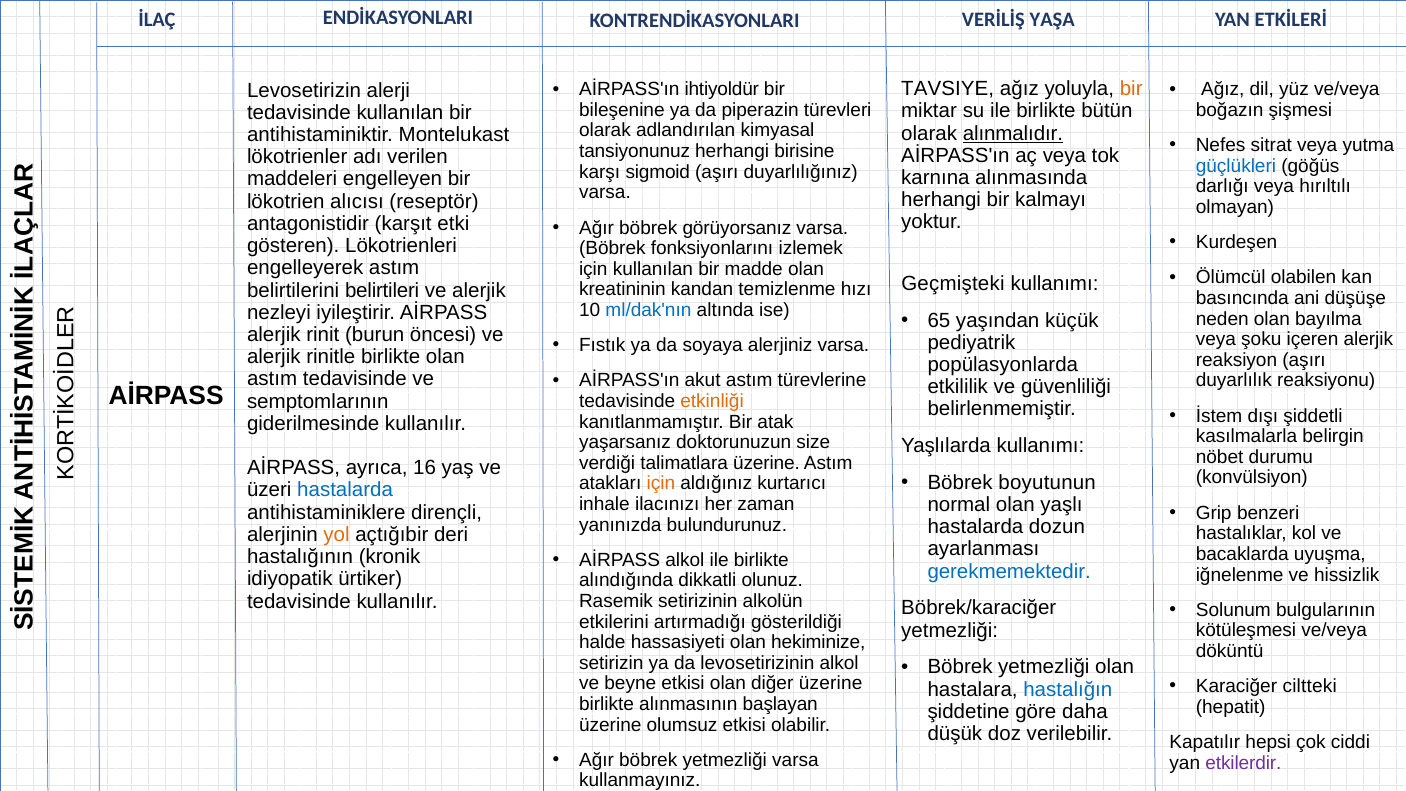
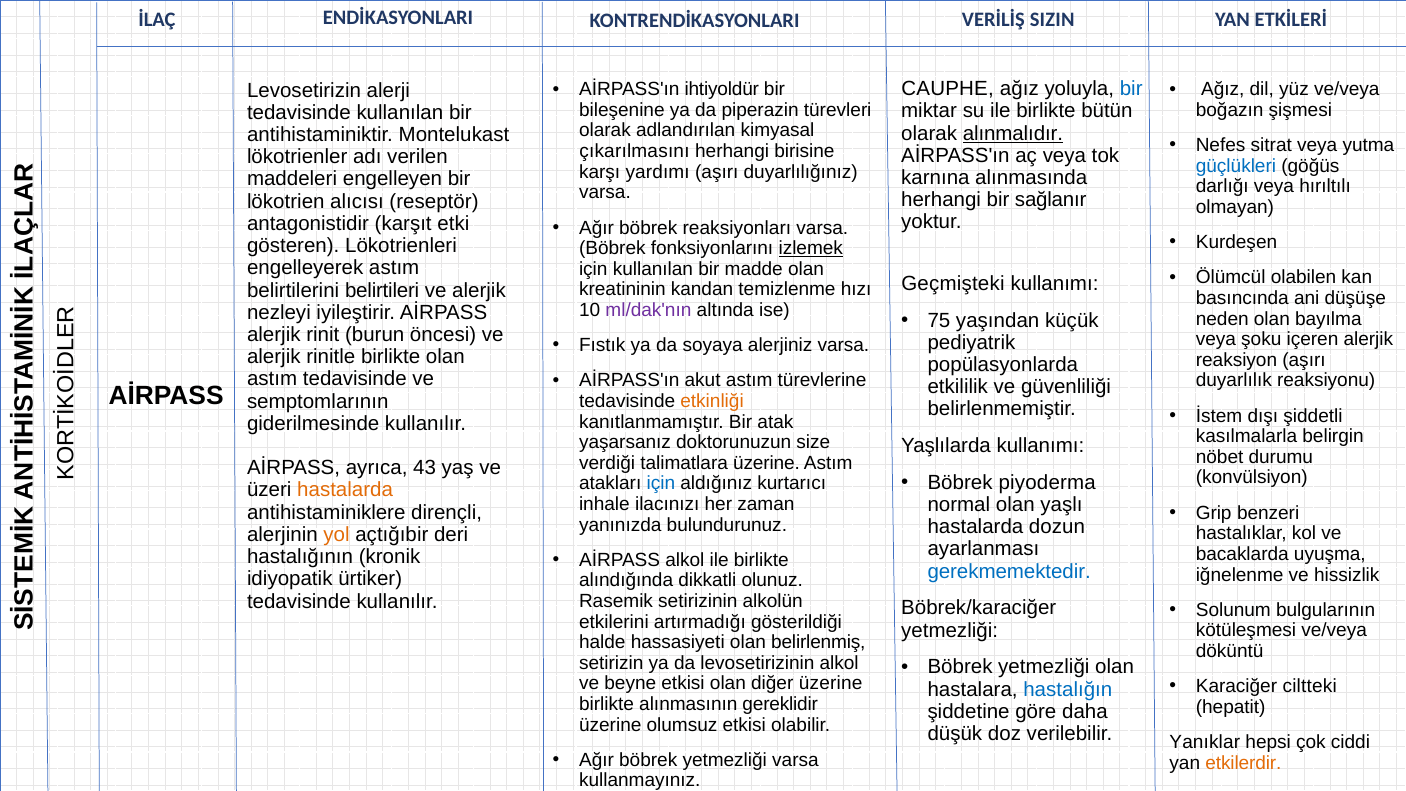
YAŞA: YAŞA -> SIZIN
TAVSIYE: TAVSIYE -> CAUPHE
bir at (1131, 89) colour: orange -> blue
tansiyonunuz: tansiyonunuz -> çıkarılmasını
sigmoid: sigmoid -> yardımı
kalmayı: kalmayı -> sağlanır
görüyorsanız: görüyorsanız -> reaksiyonları
izlemek underline: none -> present
ml/dak'nın colour: blue -> purple
65: 65 -> 75
16: 16 -> 43
boyutunun: boyutunun -> piyoderma
için at (661, 484) colour: orange -> blue
hastalarda at (345, 490) colour: blue -> orange
hekiminize: hekiminize -> belirlenmiş
başlayan: başlayan -> gereklidir
Kapatılır: Kapatılır -> Yanıklar
etkilerdir colour: purple -> orange
